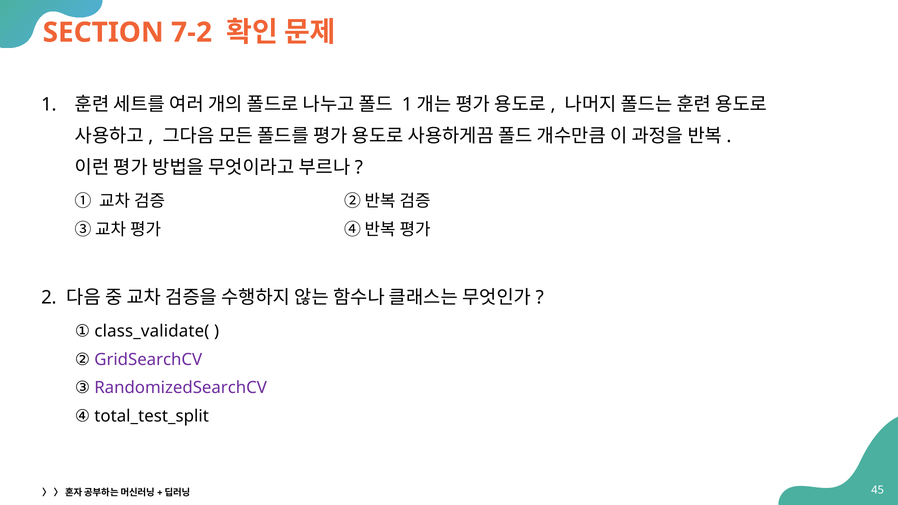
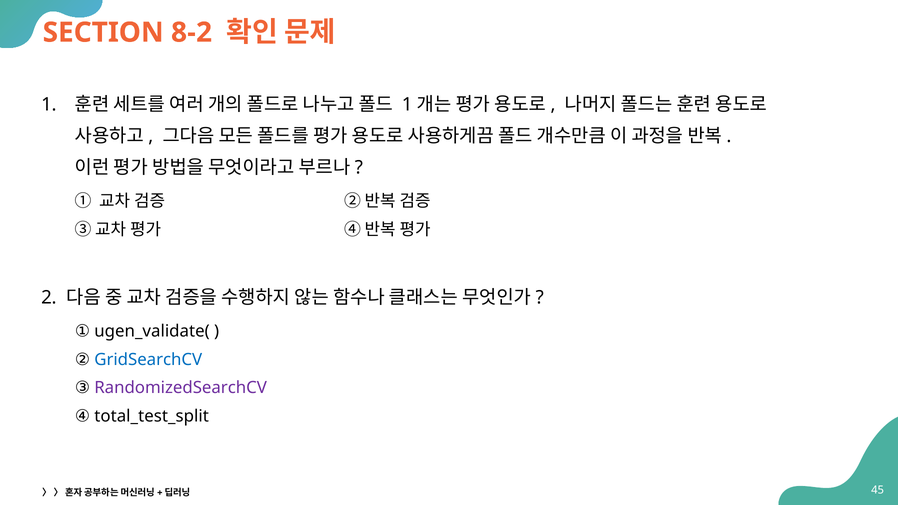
7-2: 7-2 -> 8-2
class_validate(: class_validate( -> ugen_validate(
GridSearchCV colour: purple -> blue
